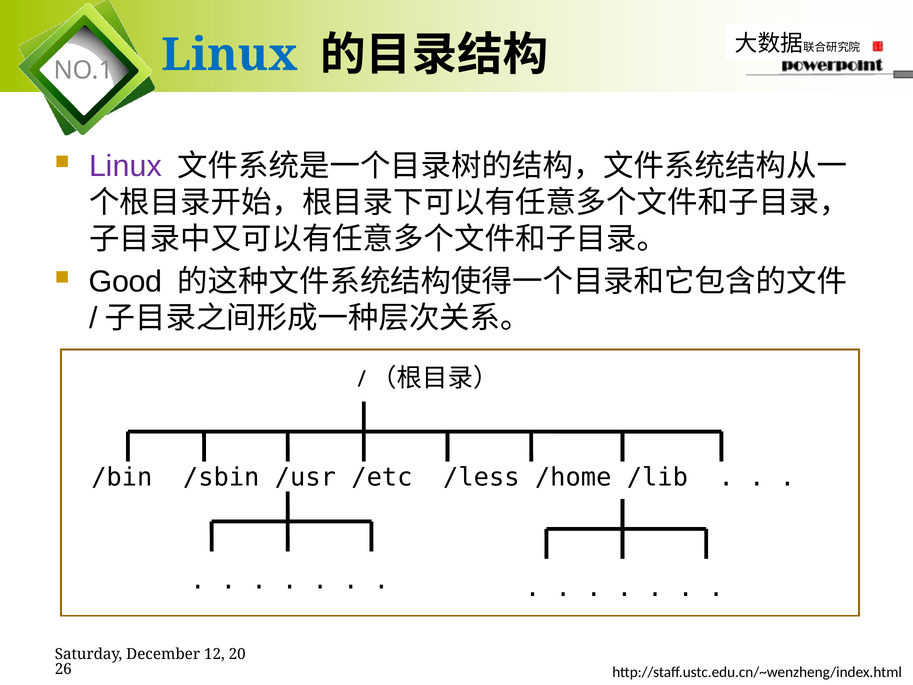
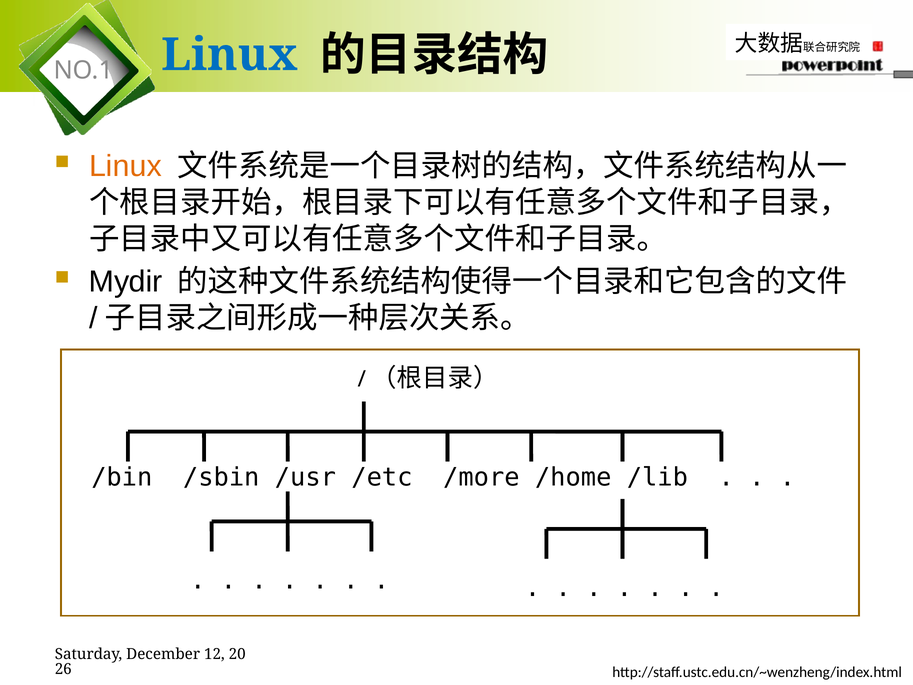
Linux at (125, 166) colour: purple -> orange
Good: Good -> Mydir
/less: /less -> /more
